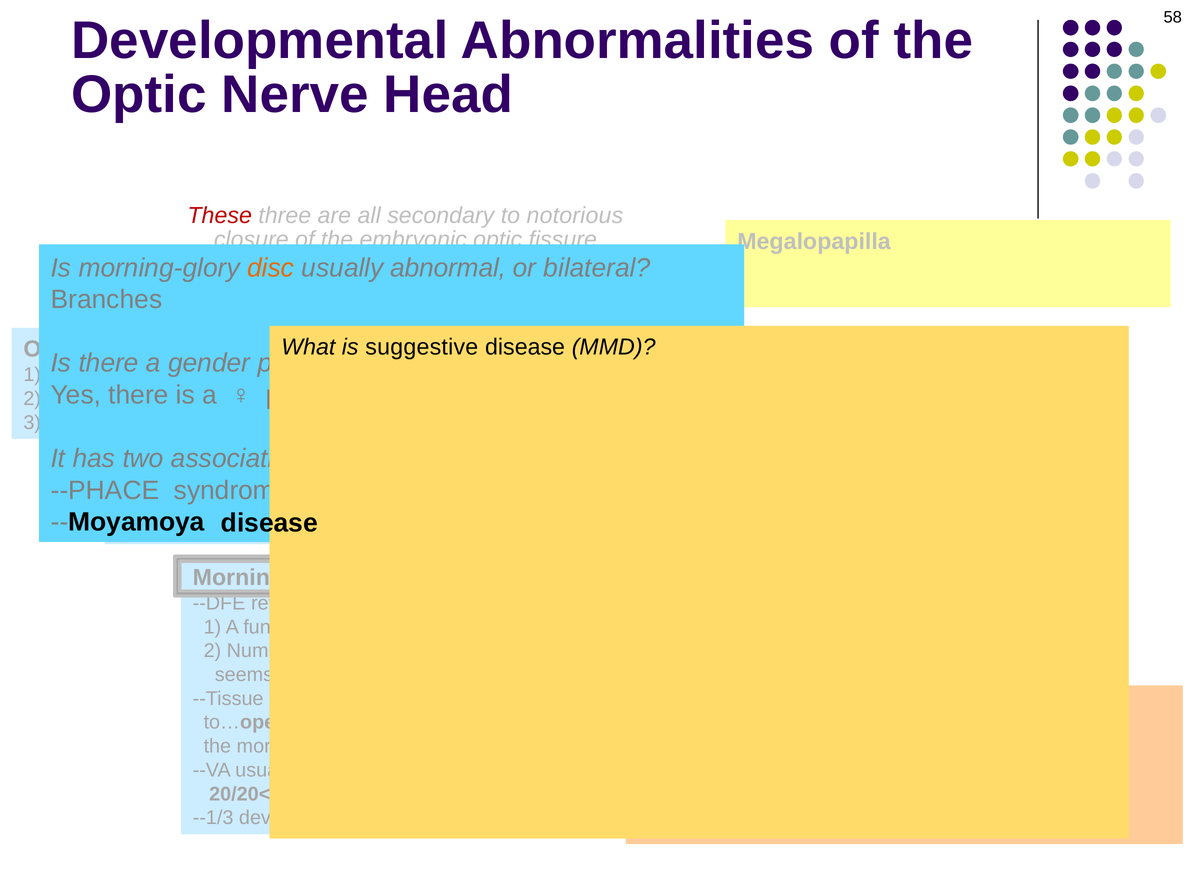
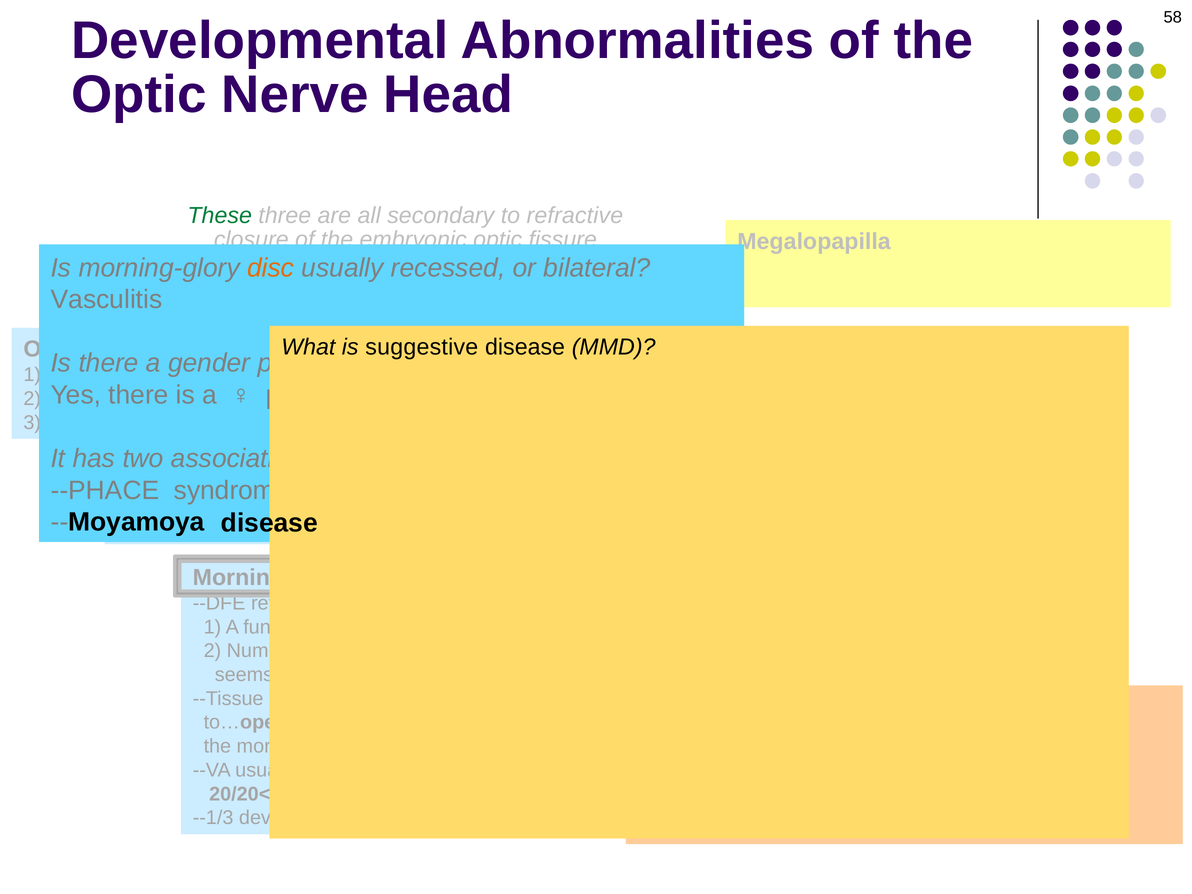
These colour: red -> green
notorious: notorious -> refractive
usually abnormal: abnormal -> recessed
Branches: Branches -> Vasculitis
